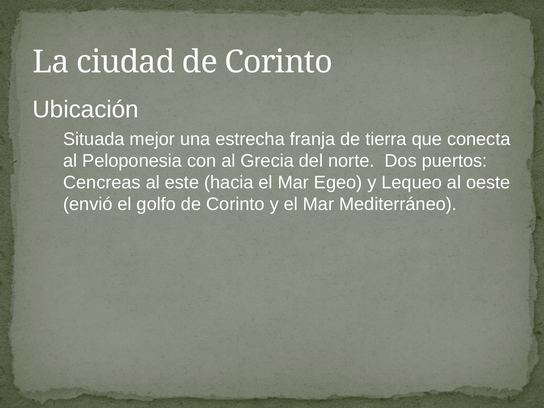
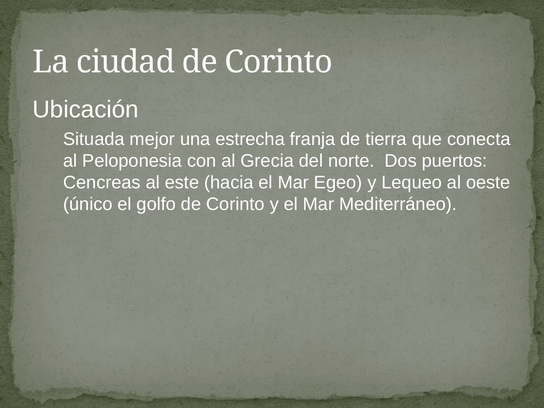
envió: envió -> único
